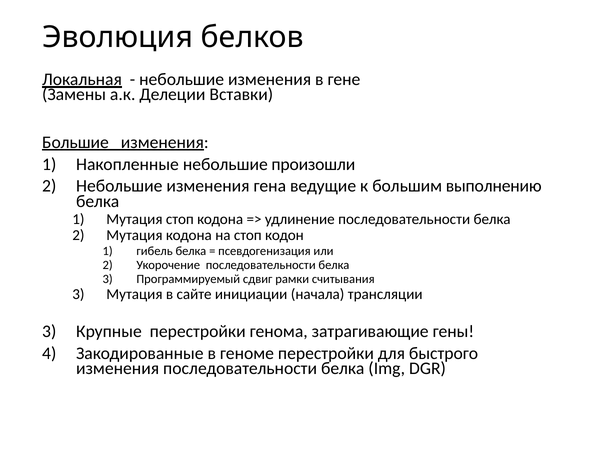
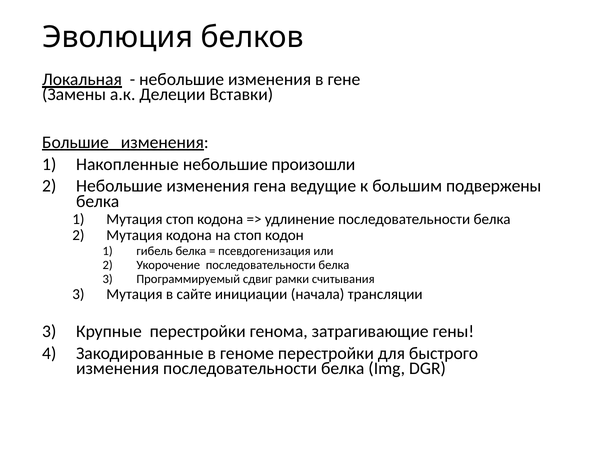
выполнению: выполнению -> подвержены
